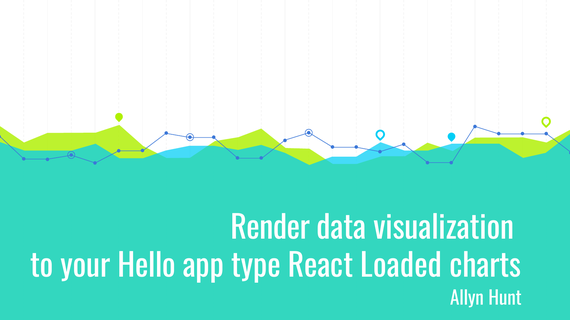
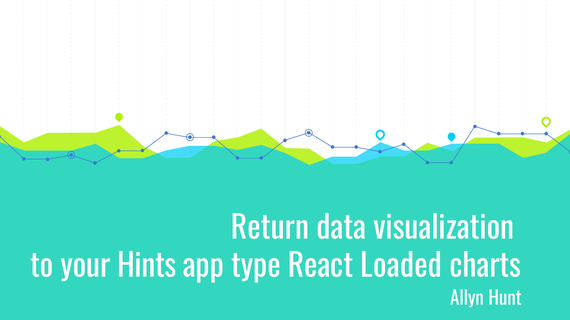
Render: Render -> Return
Hello: Hello -> Hints
